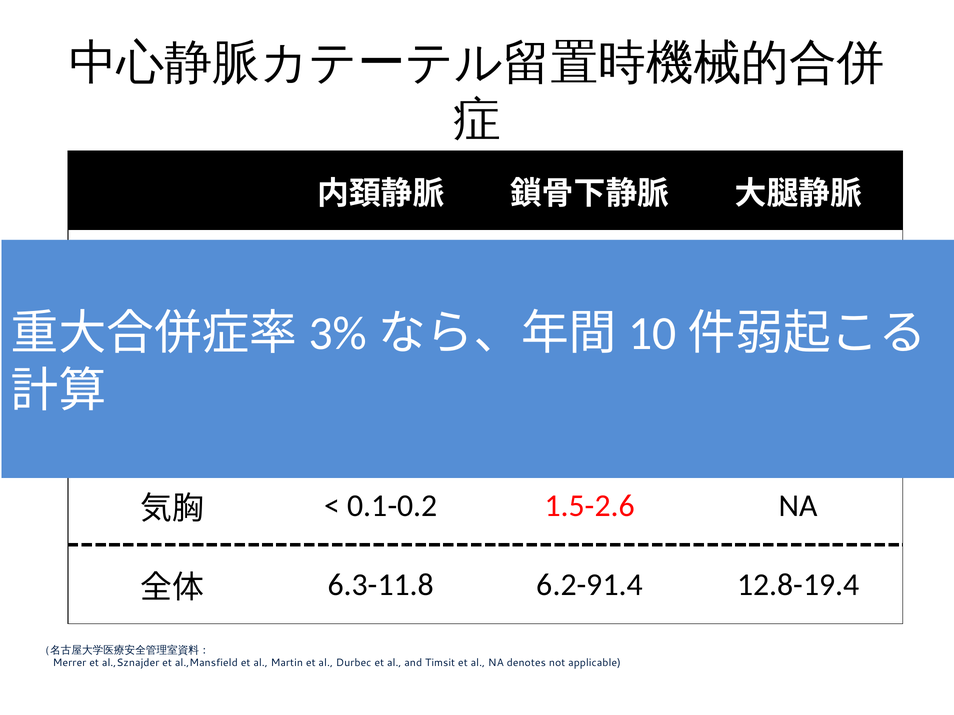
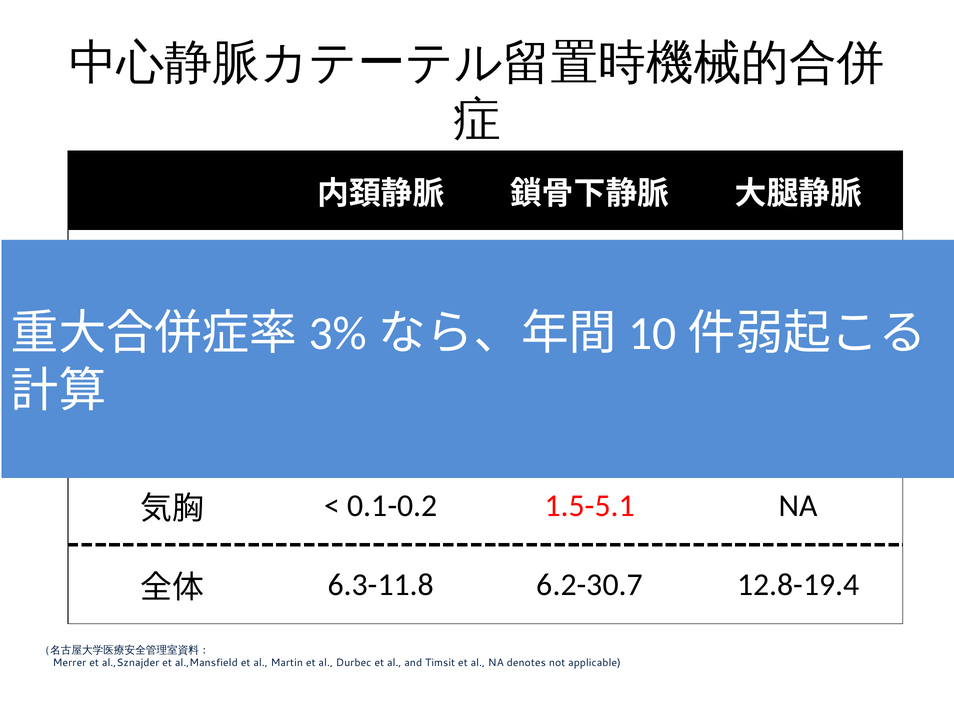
1.5-2.6: 1.5-2.6 -> 1.5-5.1
6.2-91.4: 6.2-91.4 -> 6.2-30.7
